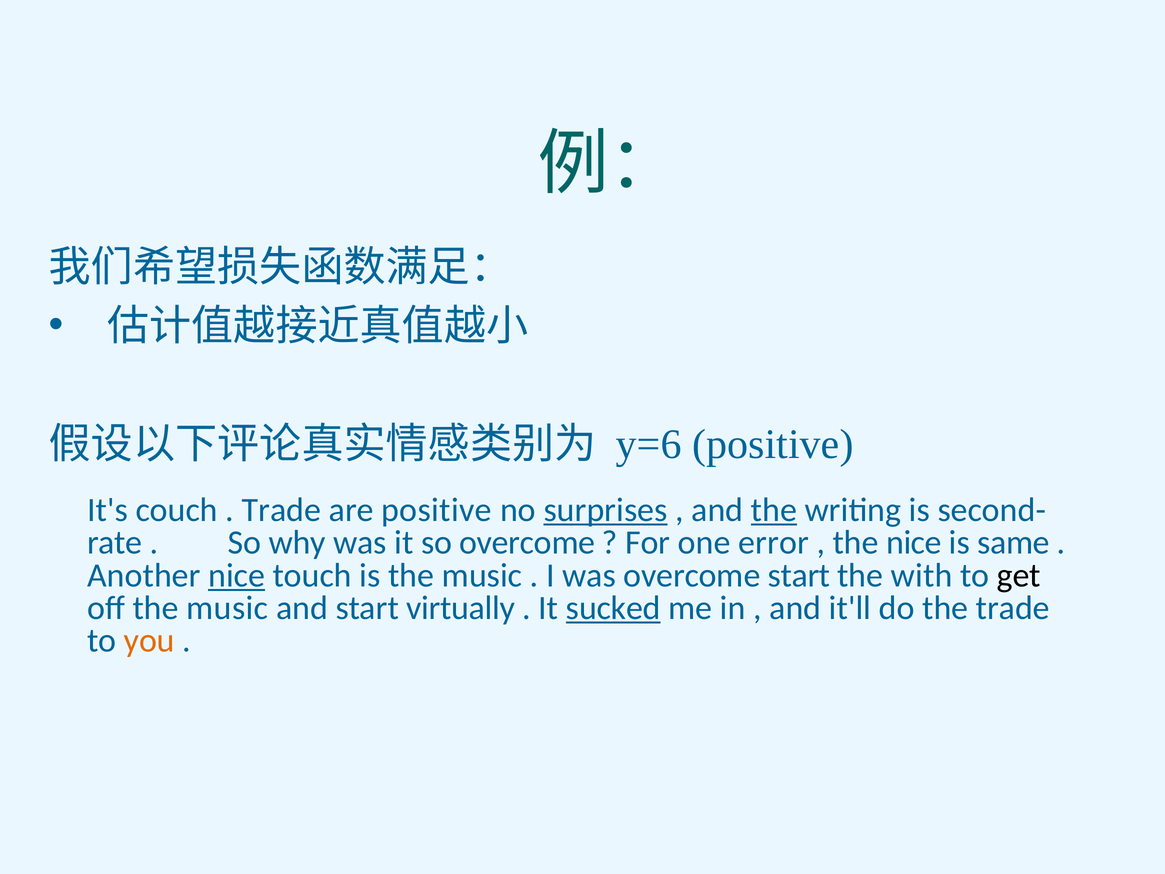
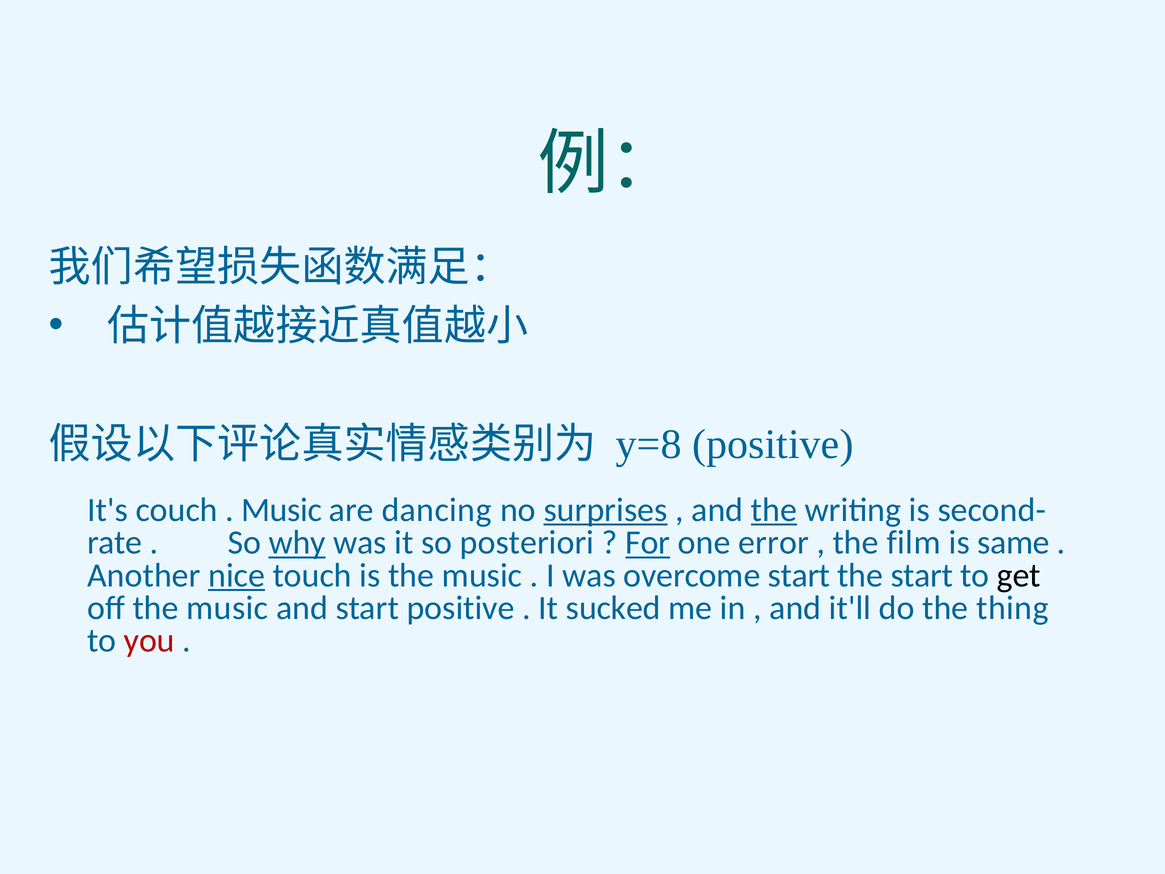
y=6: y=6 -> y=8
Trade at (281, 510): Trade -> Music
are positive: positive -> dancing
why underline: none -> present
so overcome: overcome -> posteriori
For underline: none -> present
the nice: nice -> film
the with: with -> start
start virtually: virtually -> positive
sucked underline: present -> none
the trade: trade -> thing
you colour: orange -> red
